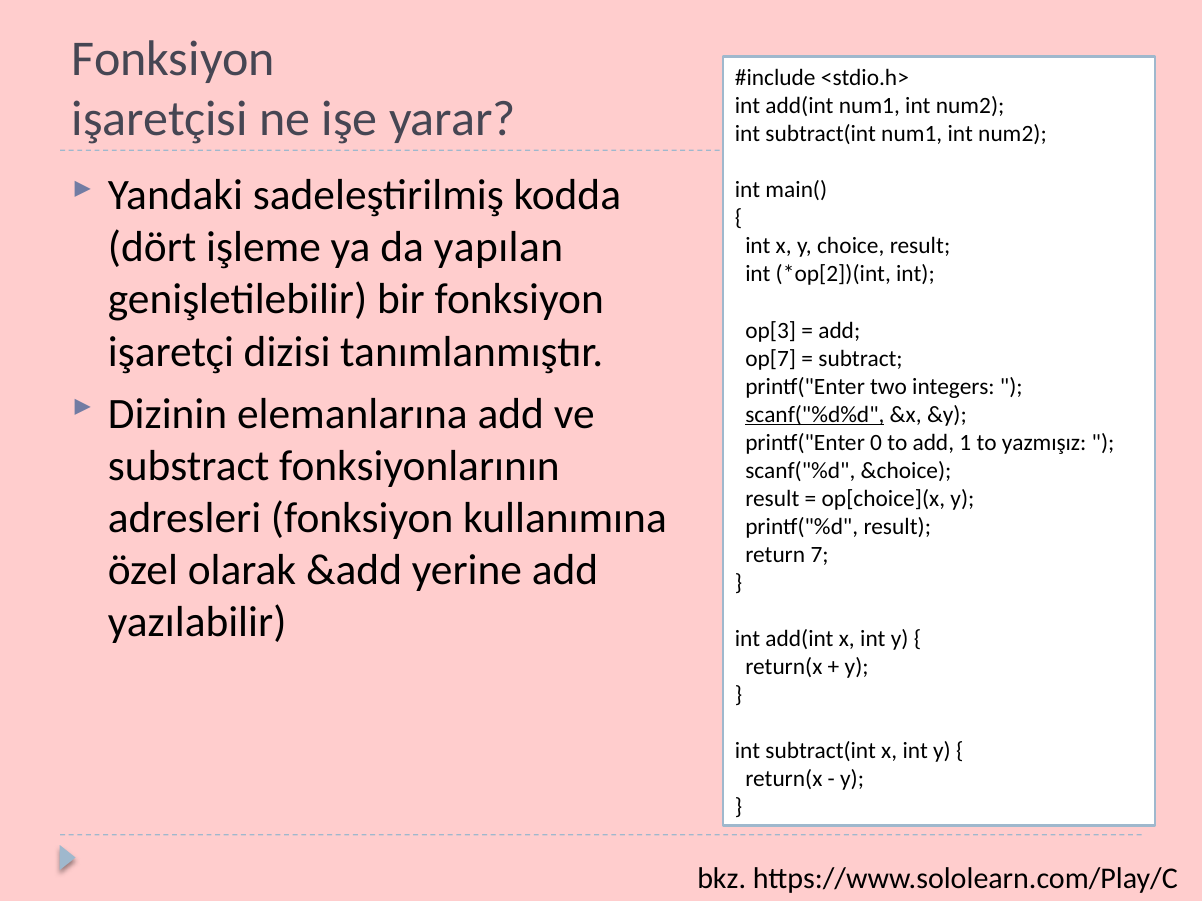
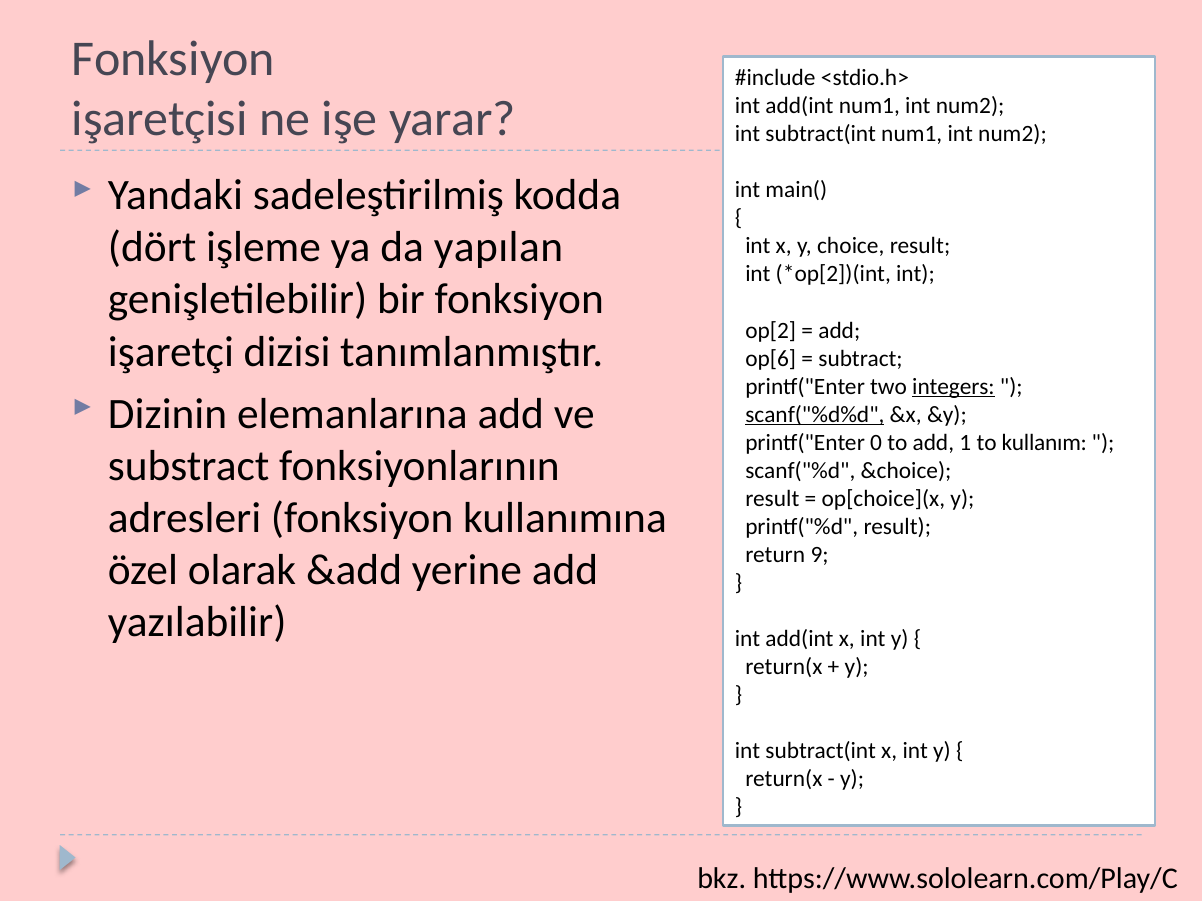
op[3: op[3 -> op[2
op[7: op[7 -> op[6
integers underline: none -> present
yazmışız: yazmışız -> kullanım
7: 7 -> 9
